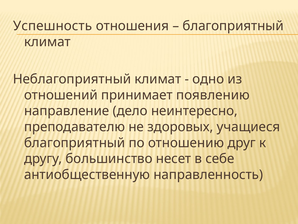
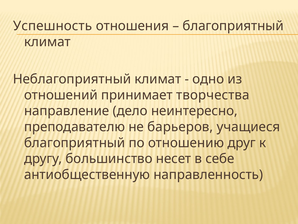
появлению: появлению -> творчества
здоровых: здоровых -> барьеров
